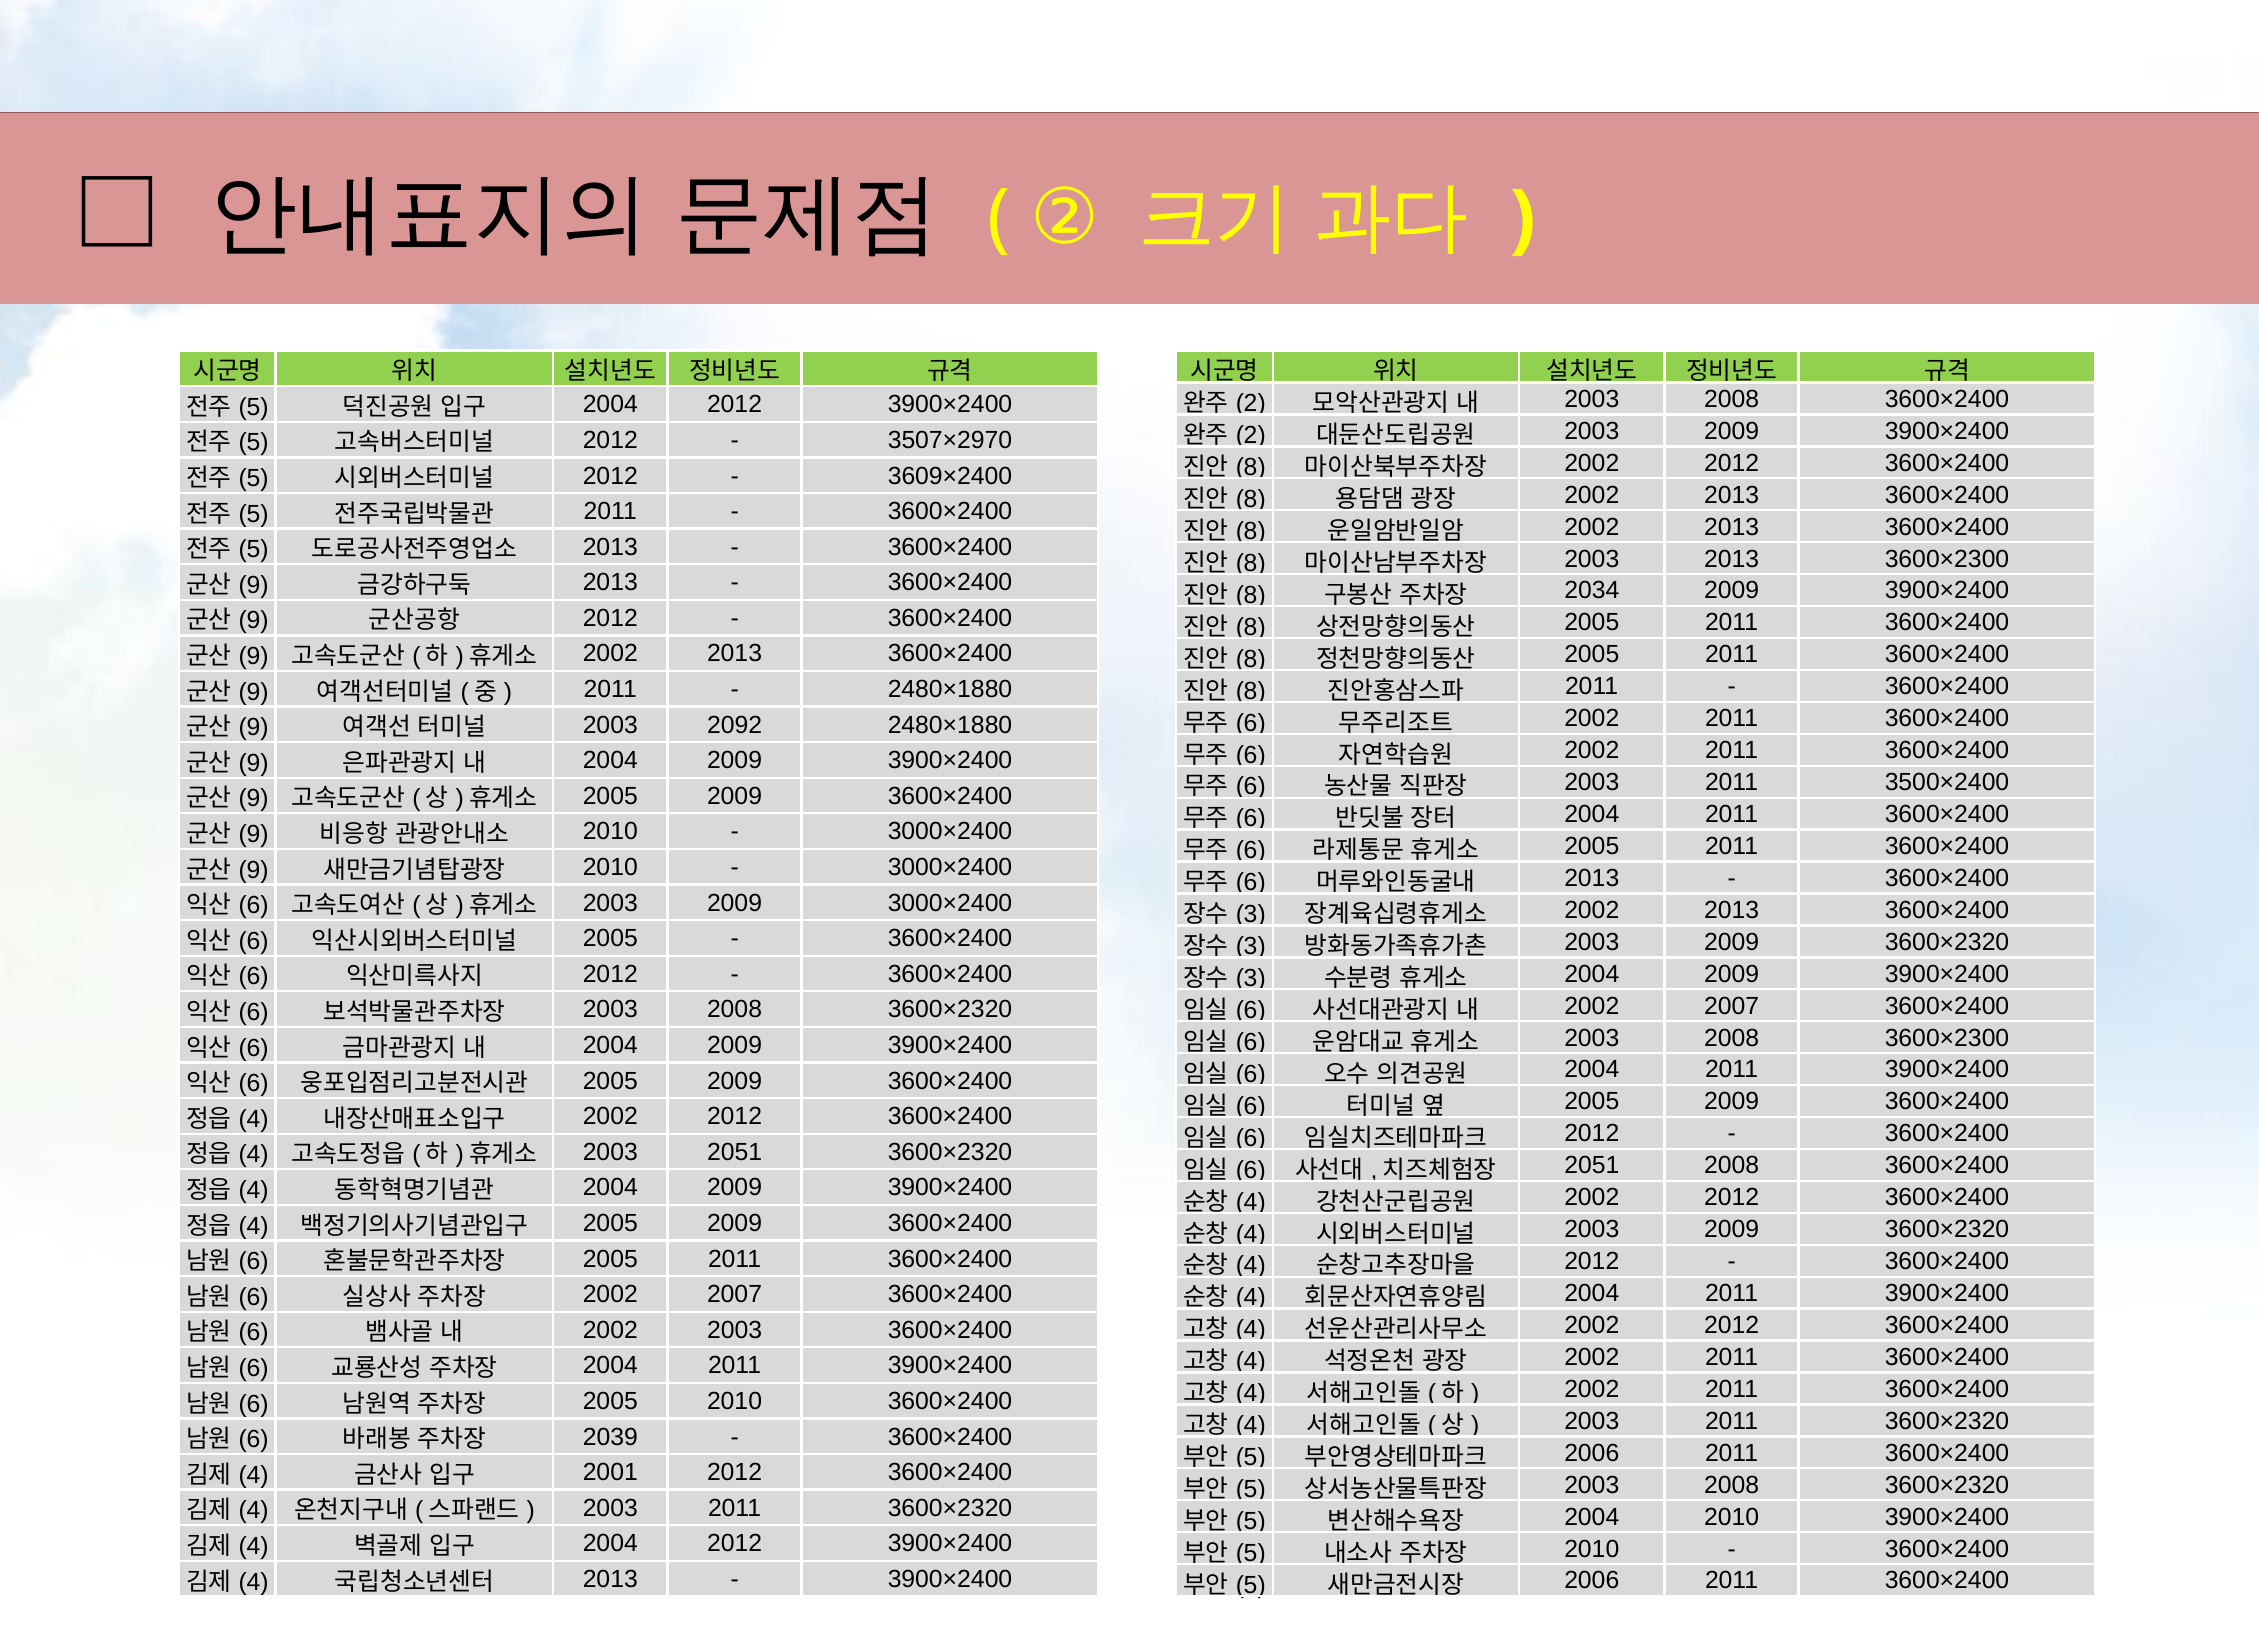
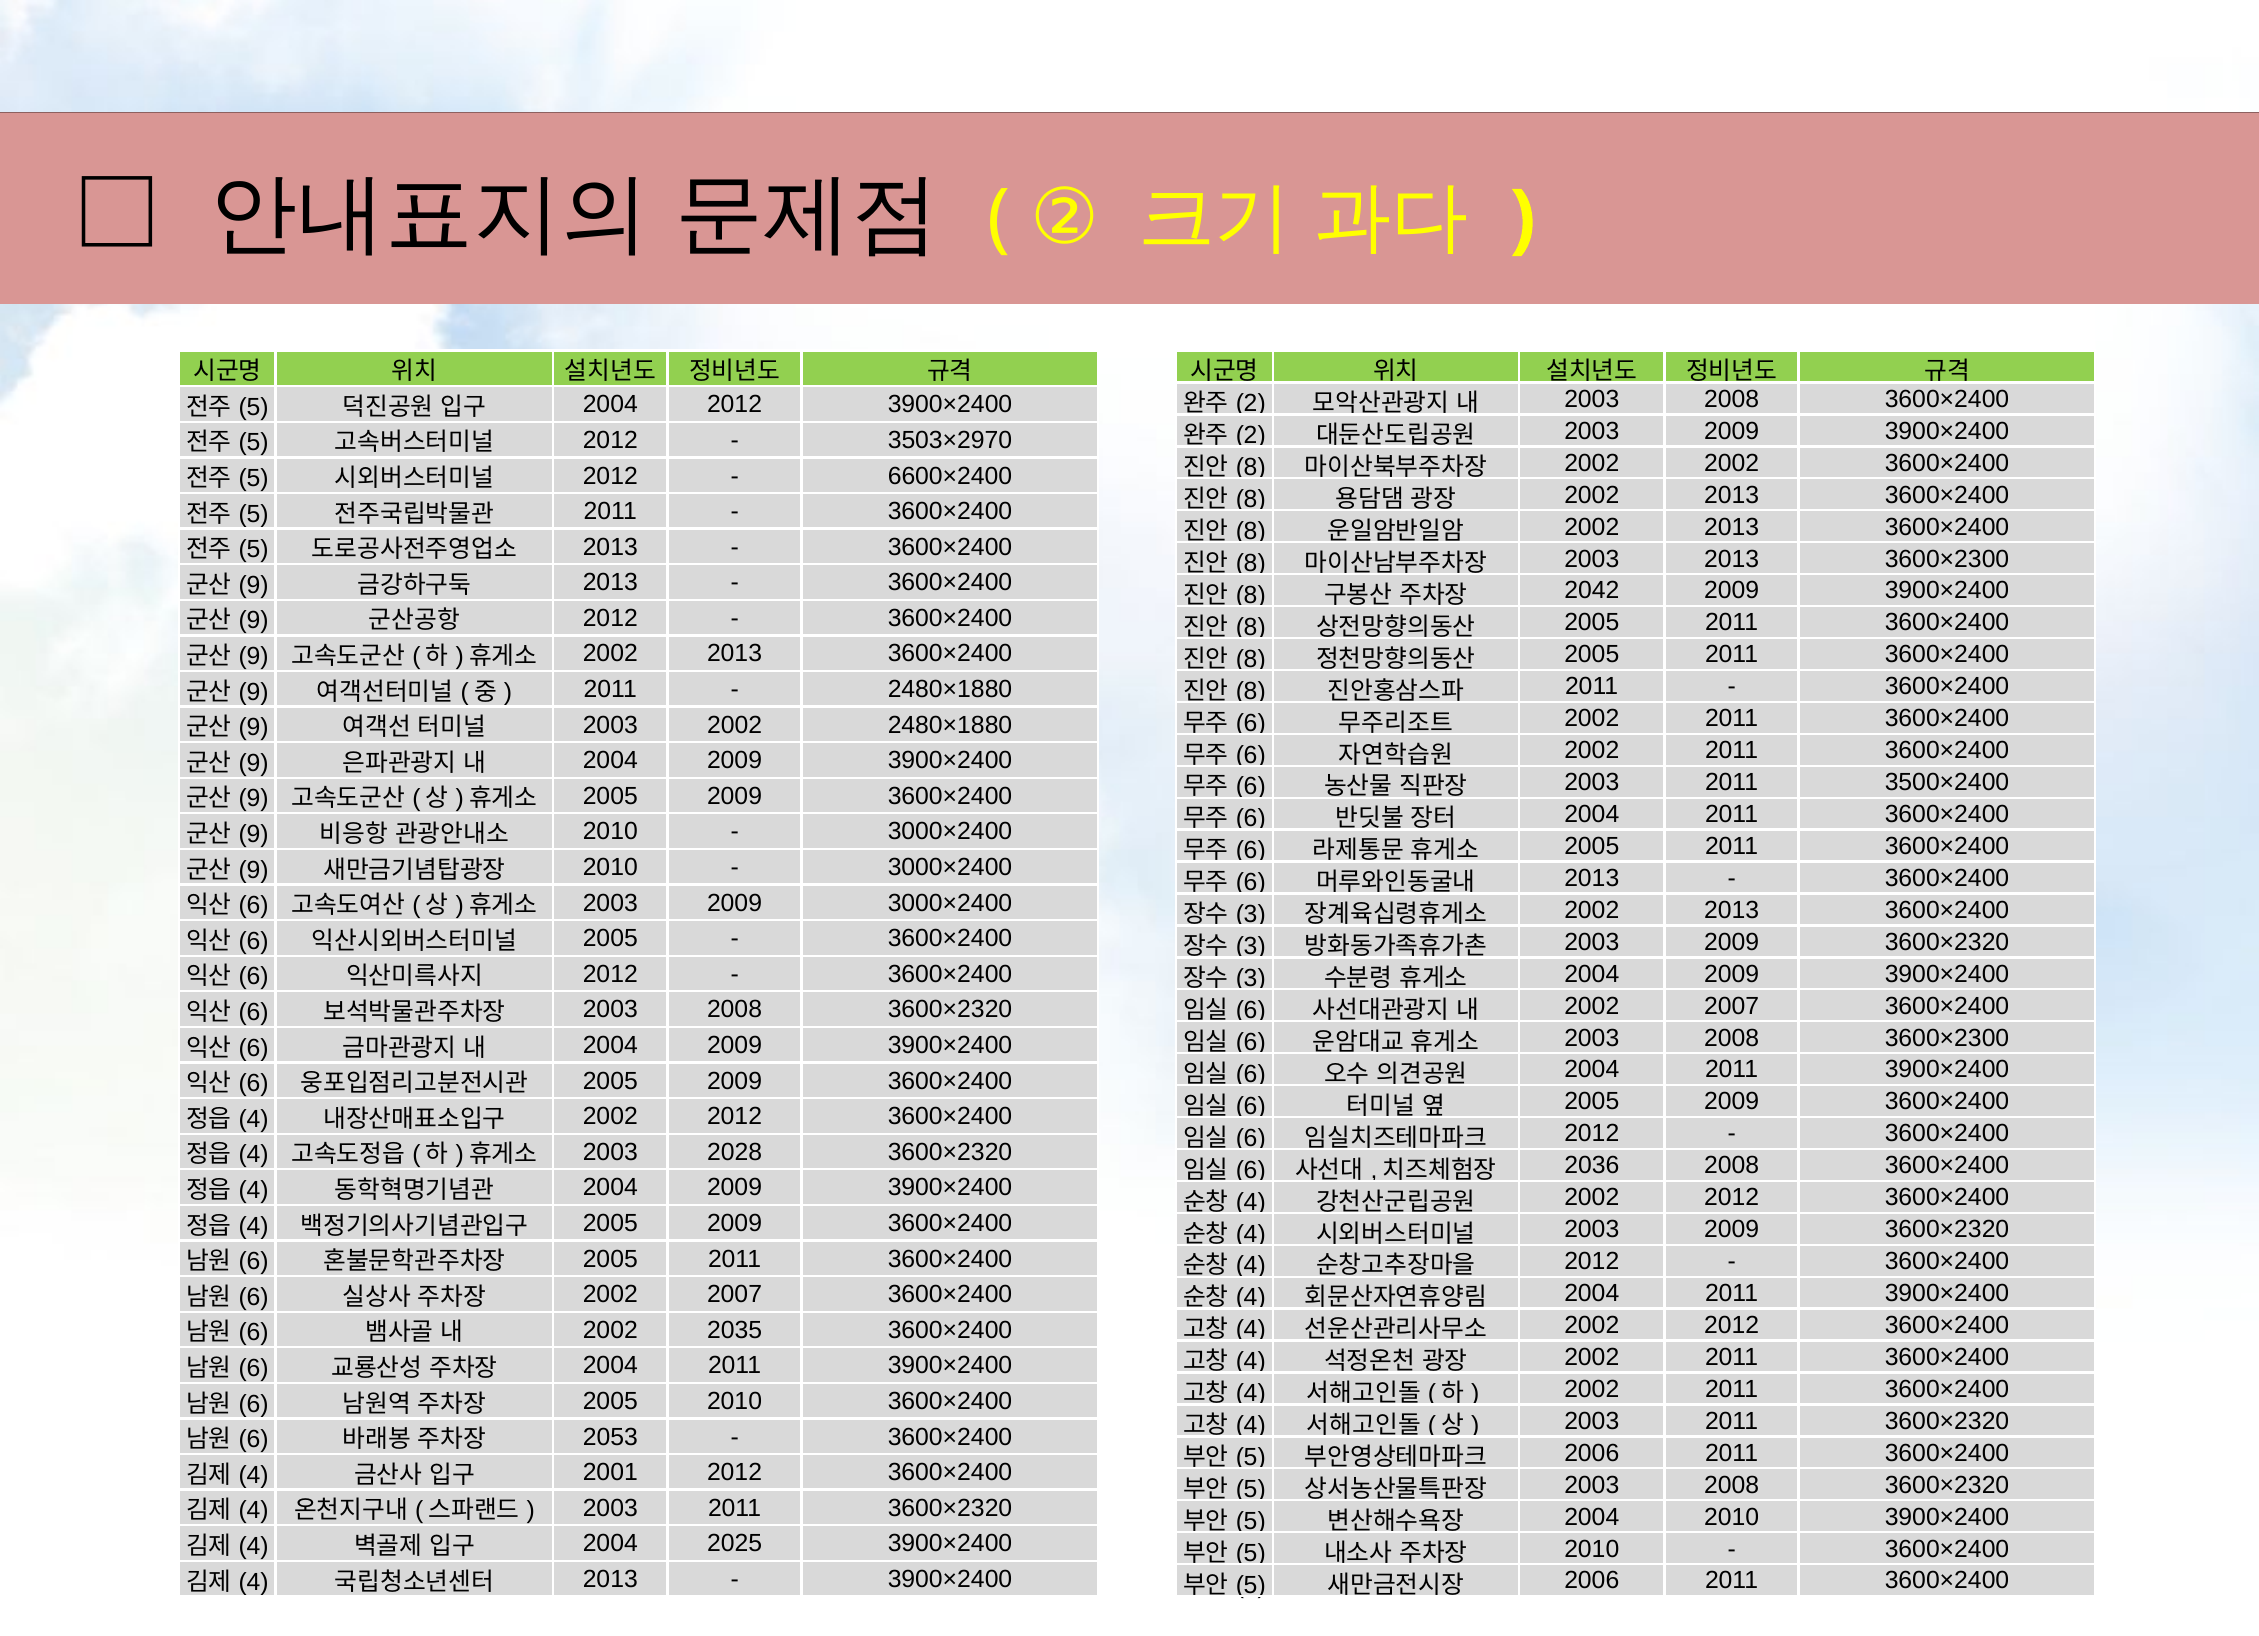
3507×2970: 3507×2970 -> 3503×2970
2012 at (1732, 463): 2012 -> 2002
3609×2400: 3609×2400 -> 6600×2400
2034: 2034 -> 2042
2003 2092: 2092 -> 2002
2003 2051: 2051 -> 2028
2051 at (1592, 1166): 2051 -> 2036
2002 2003: 2003 -> 2035
2039: 2039 -> 2053
2012 at (735, 1544): 2012 -> 2025
